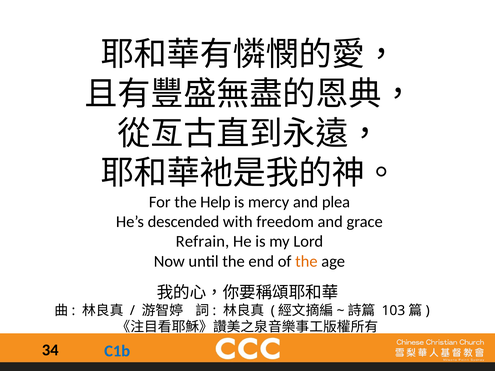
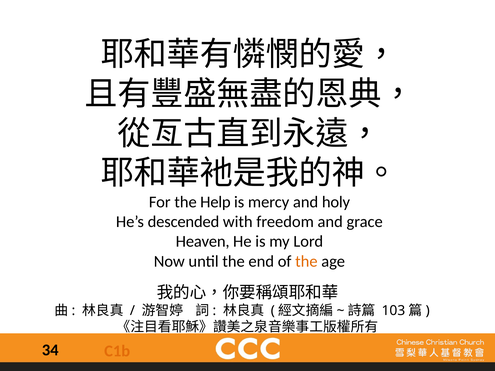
plea: plea -> holy
Refrain: Refrain -> Heaven
C1b colour: blue -> orange
